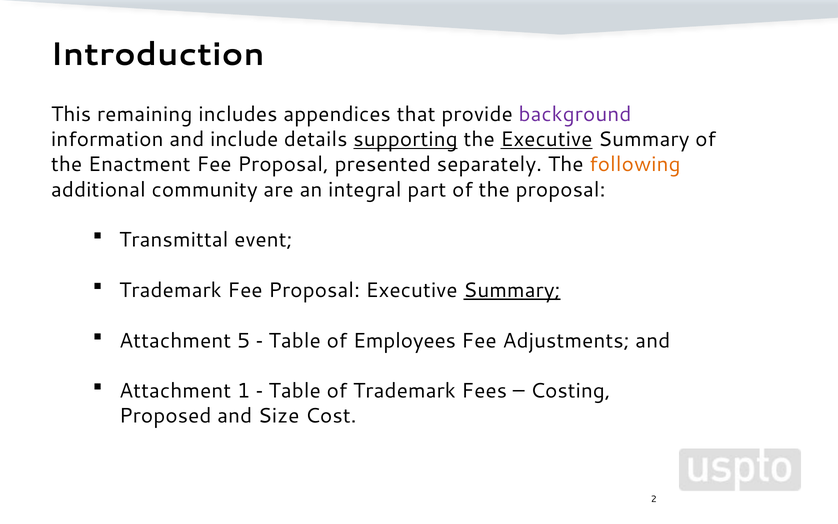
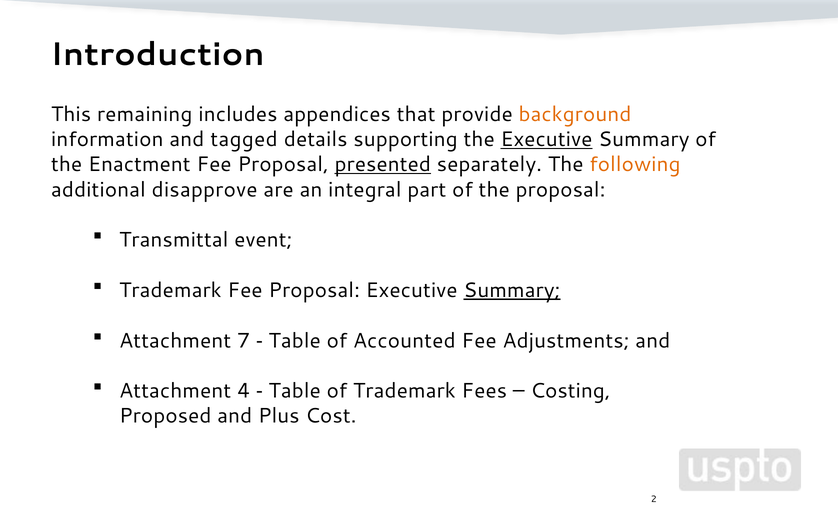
background colour: purple -> orange
include: include -> tagged
supporting underline: present -> none
presented underline: none -> present
community: community -> disapprove
5: 5 -> 7
Employees: Employees -> Accounted
1: 1 -> 4
Size: Size -> Plus
